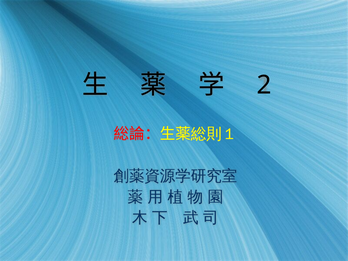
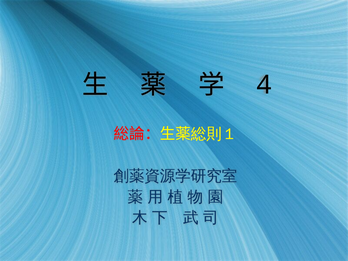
2: 2 -> 4
